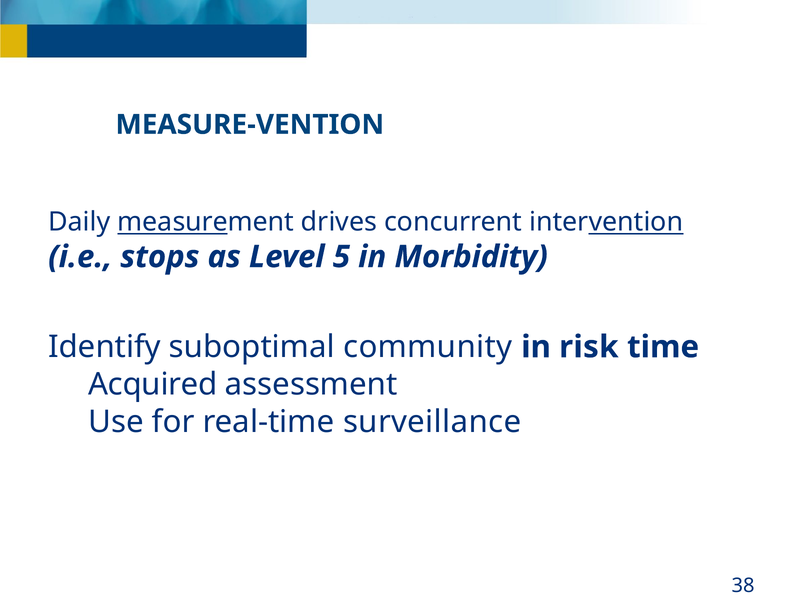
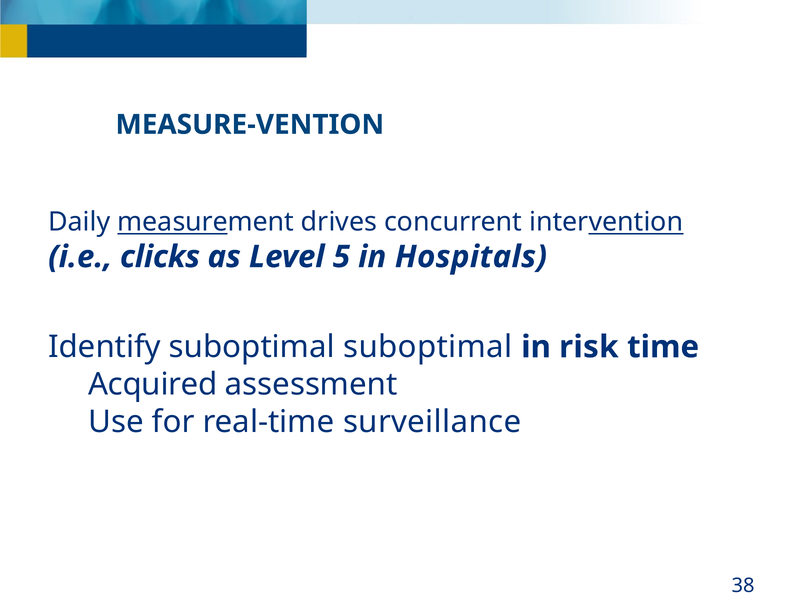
stops: stops -> clicks
Morbidity: Morbidity -> Hospitals
suboptimal community: community -> suboptimal
